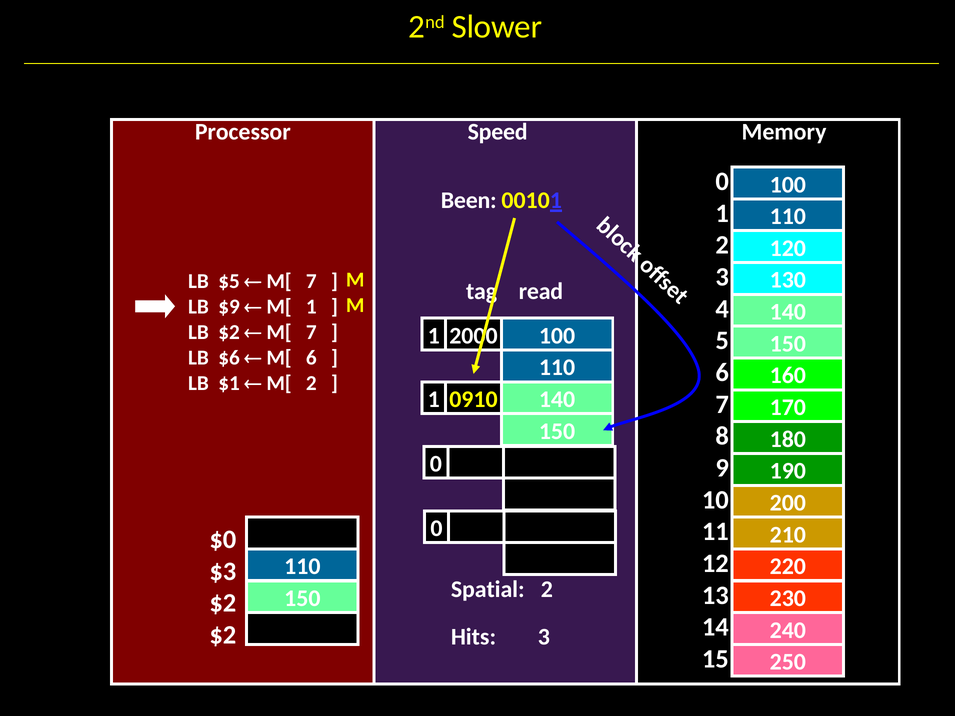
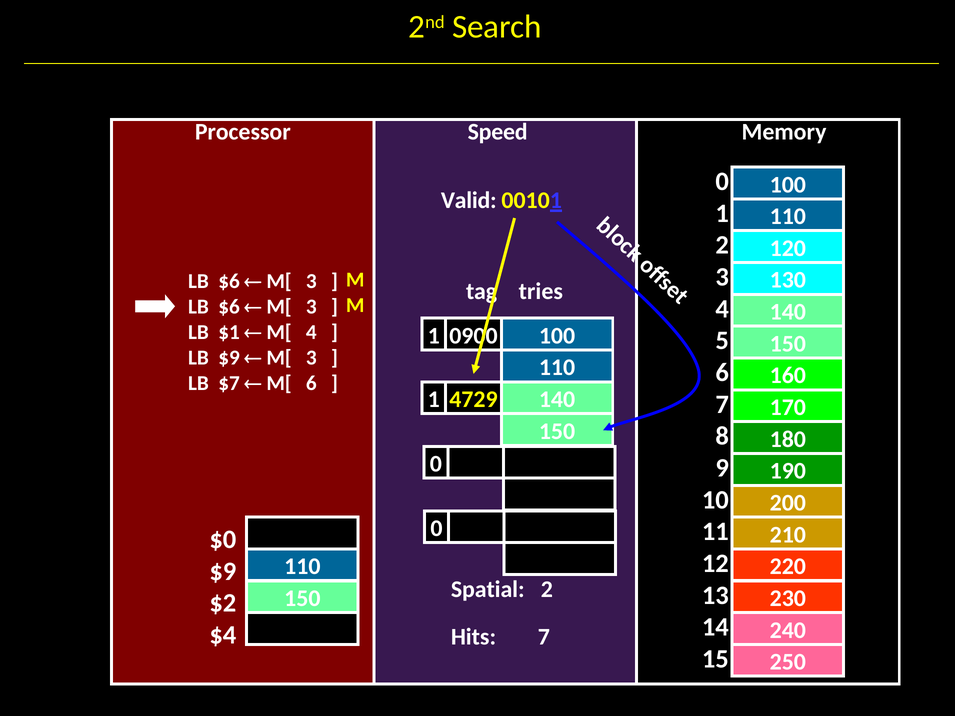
Slower: Slower -> Search
Been: Been -> Valid
$5 at (229, 281): $5 -> $6
7 at (311, 281): 7 -> 3
read: read -> tries
$9 at (229, 307): $9 -> $6
1 at (311, 307): 1 -> 3
LB $2: $2 -> $1
7 at (311, 332): 7 -> 4
2000: 2000 -> 0900
LB $6: $6 -> $9
6 at (311, 358): 6 -> 3
$1: $1 -> $7
M[ 2: 2 -> 6
0910: 0910 -> 4729
$3 at (223, 572): $3 -> $9
$2 at (223, 635): $2 -> $4
Hits 3: 3 -> 7
